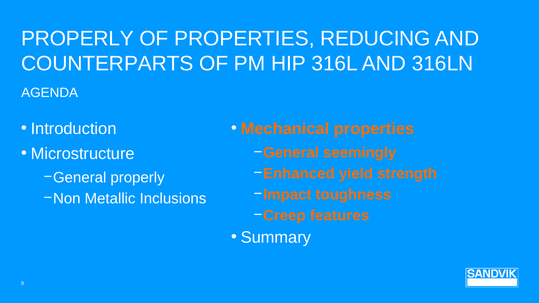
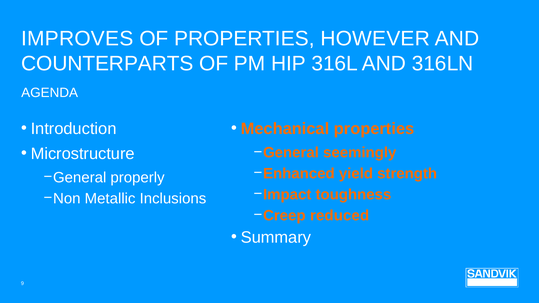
PROPERLY at (78, 38): PROPERLY -> IMPROVES
REDUCING: REDUCING -> HOWEVER
features: features -> reduced
